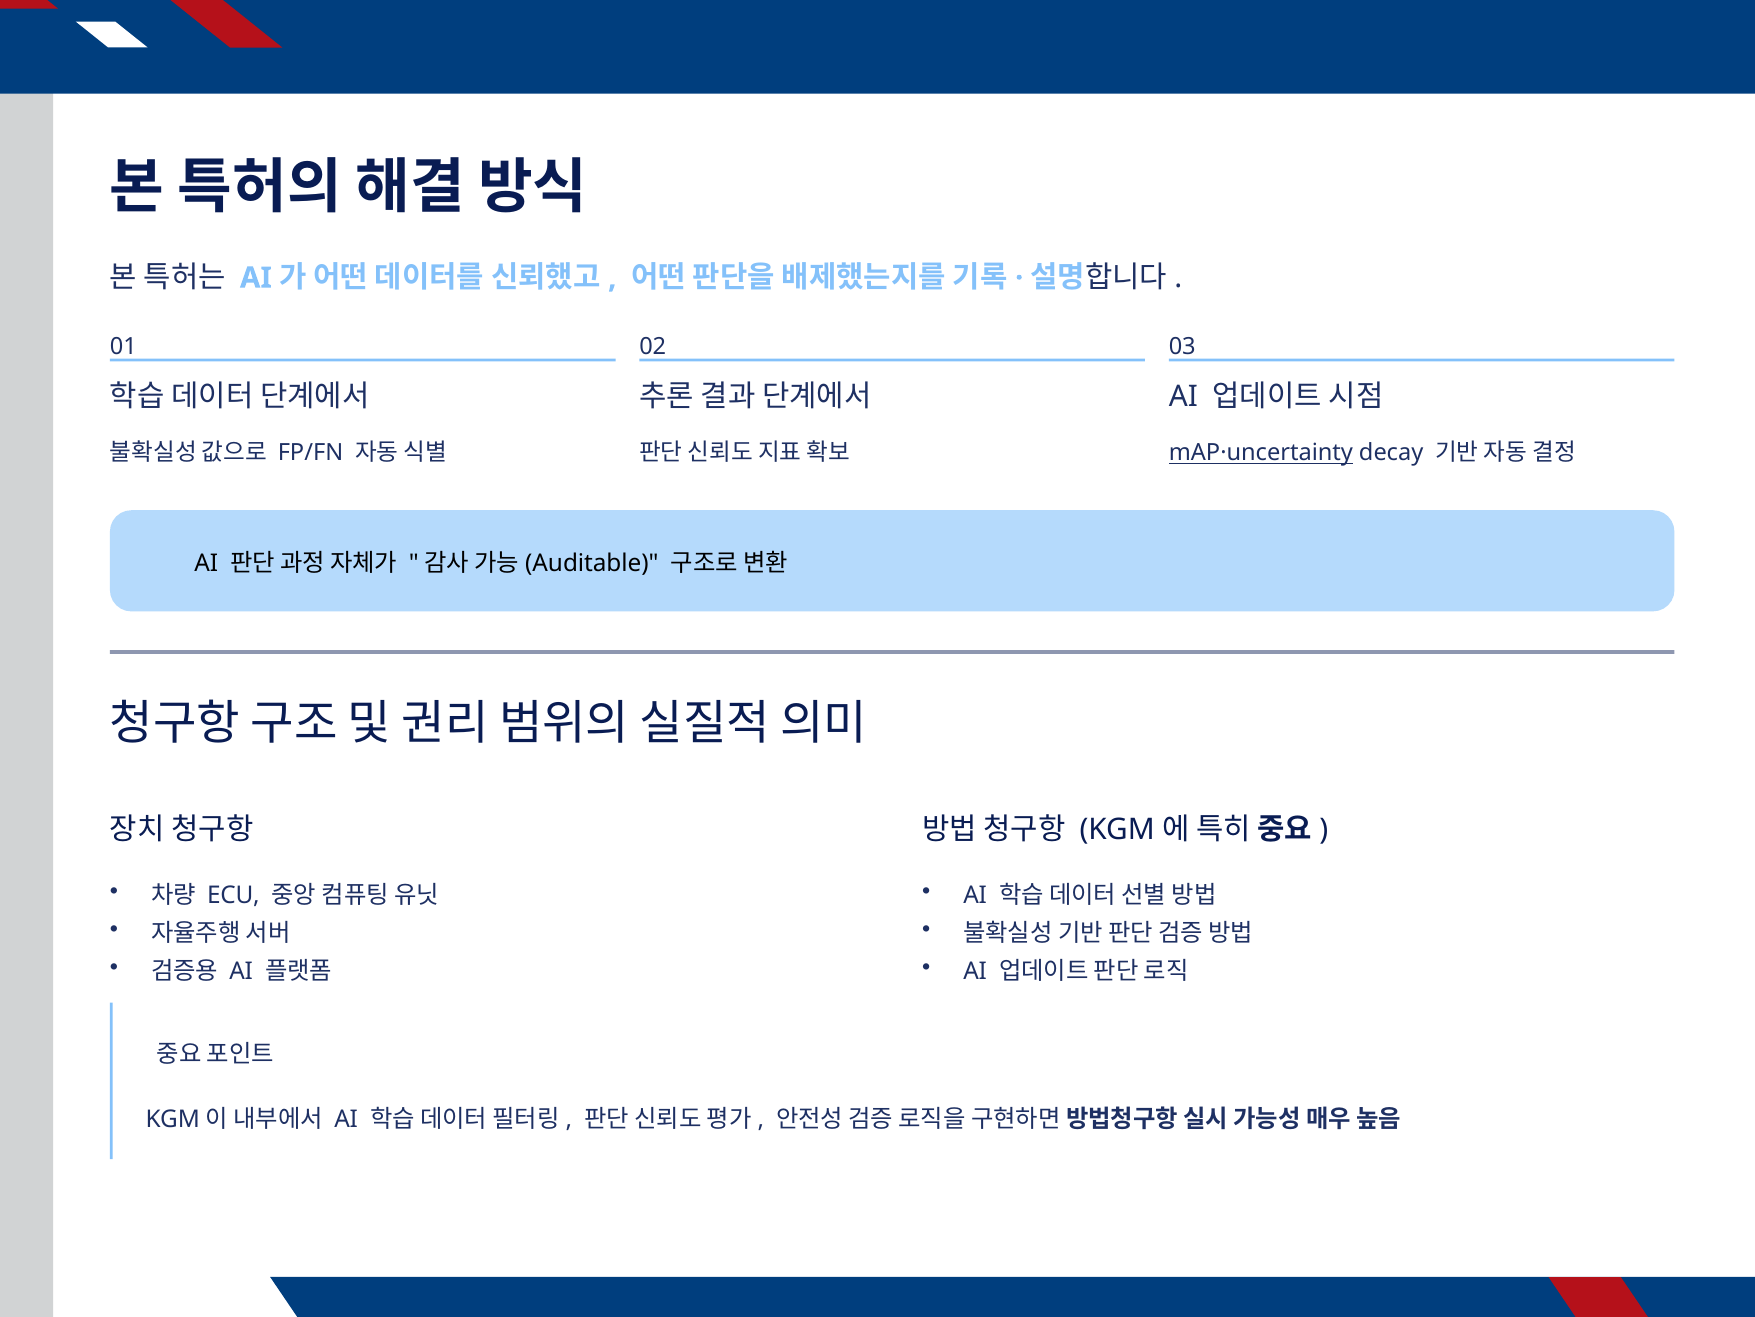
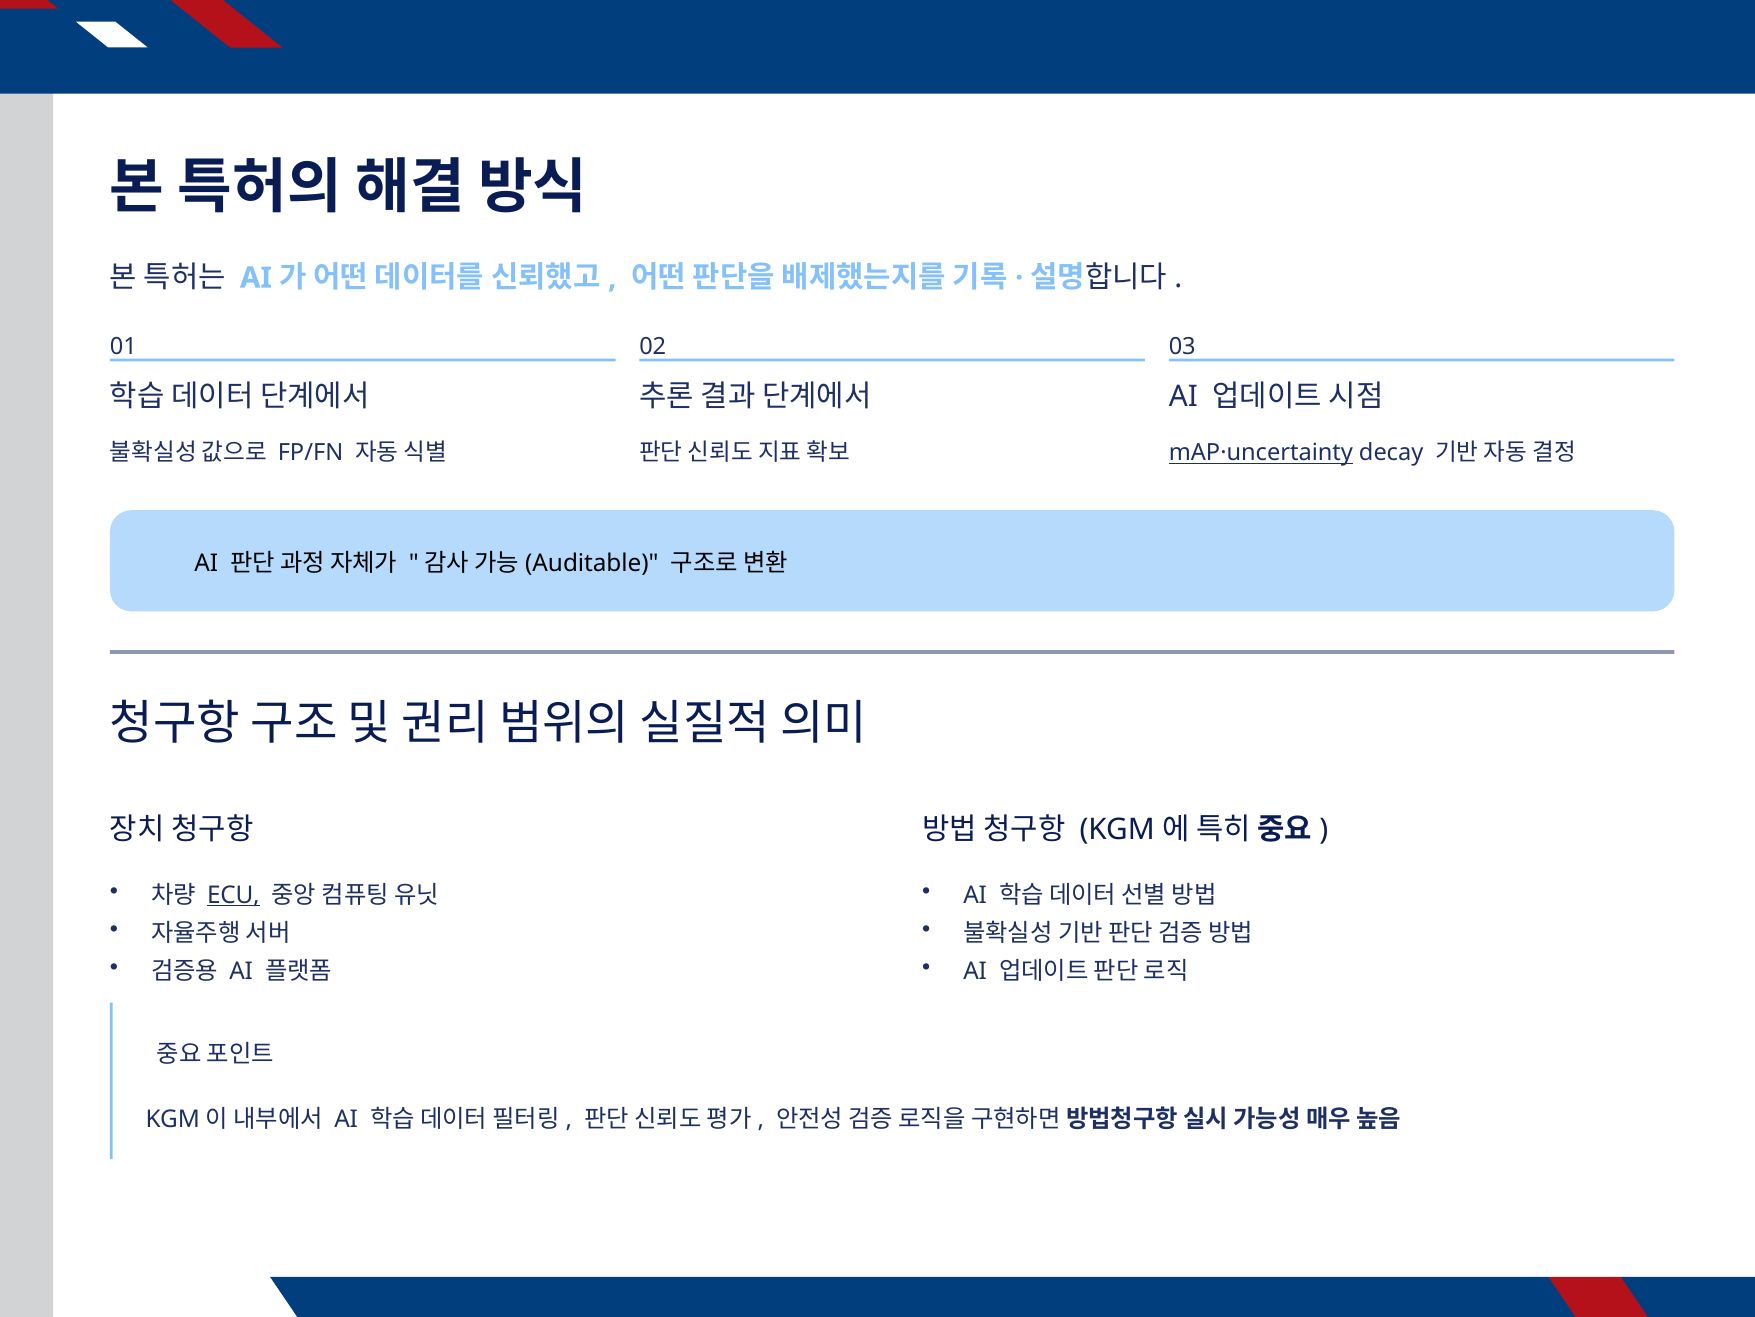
ECU underline: none -> present
